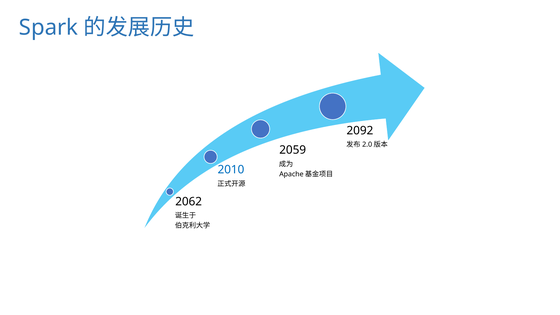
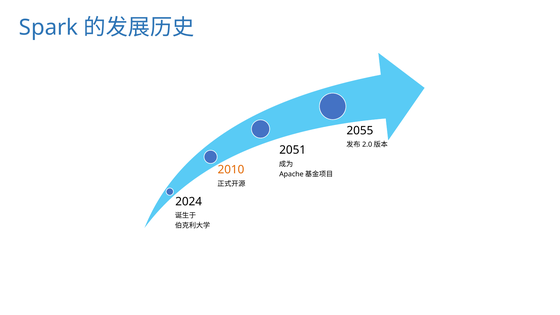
2092: 2092 -> 2055
2059: 2059 -> 2051
2010 colour: blue -> orange
2062: 2062 -> 2024
